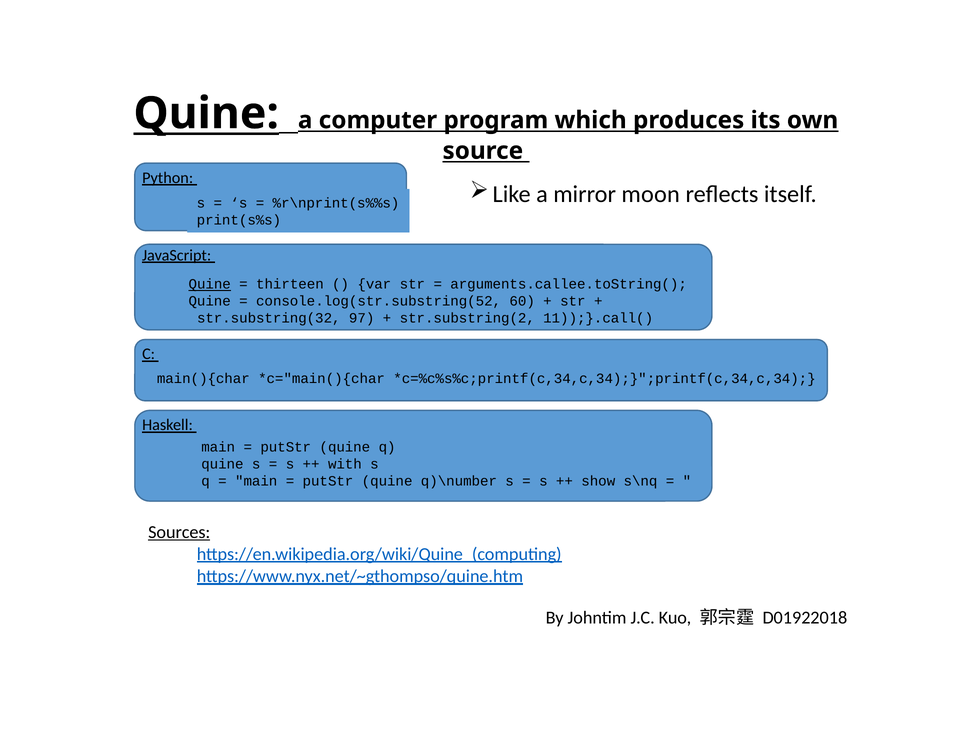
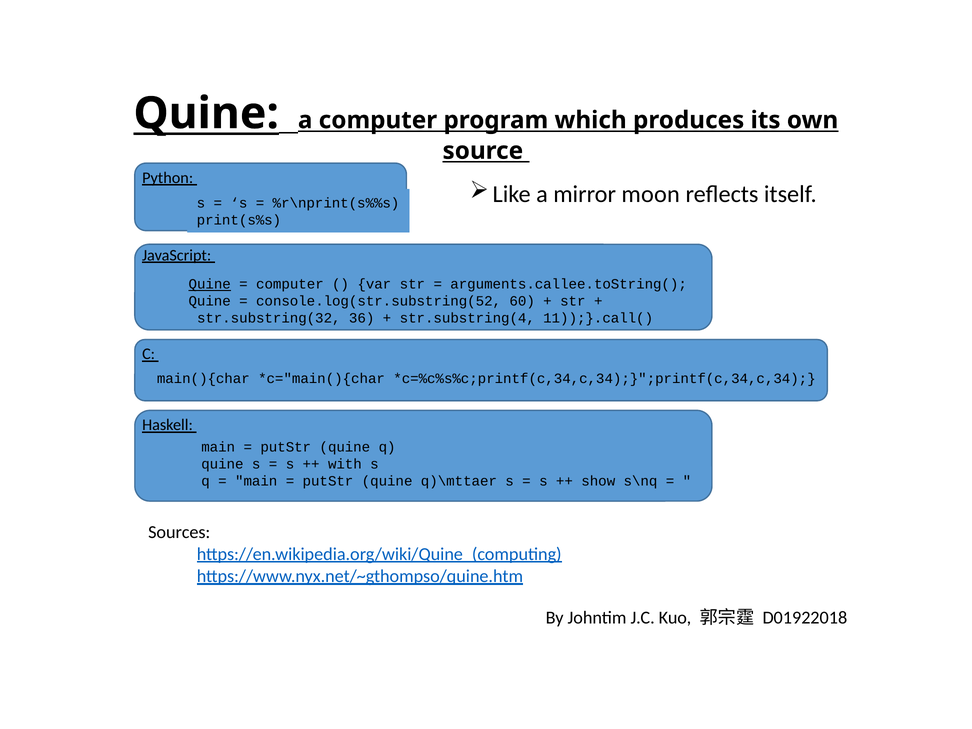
thirteen at (290, 284): thirteen -> computer
97: 97 -> 36
str.substring(2: str.substring(2 -> str.substring(4
q)\number: q)\number -> q)\mttaer
Sources underline: present -> none
